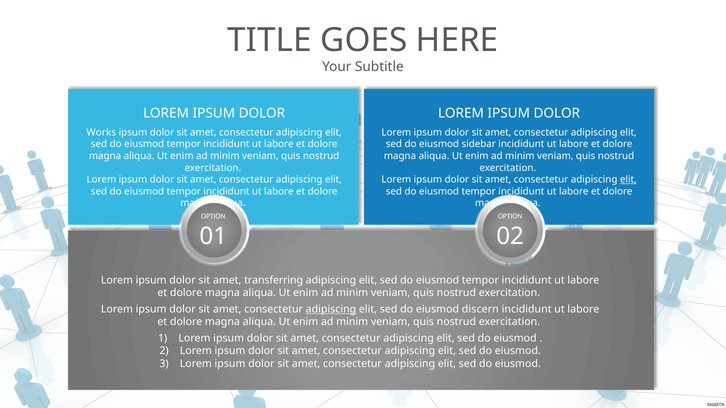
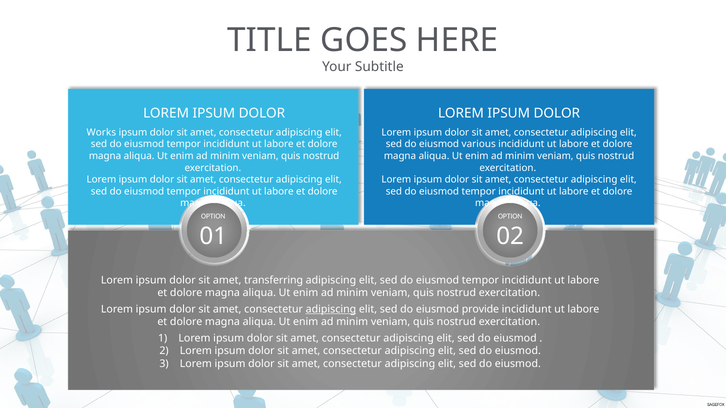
sidebar: sidebar -> various
elit at (628, 180) underline: present -> none
discern: discern -> provide
